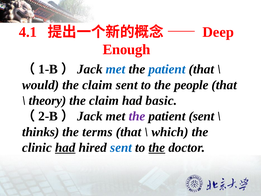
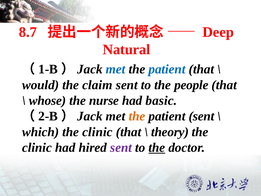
4.1: 4.1 -> 8.7
Enough: Enough -> Natural
theory: theory -> whose
claim at (104, 100): claim -> nurse
the at (137, 116) colour: purple -> orange
thinks: thinks -> which
terms at (97, 132): terms -> clinic
which: which -> theory
had at (65, 147) underline: present -> none
sent at (121, 147) colour: blue -> purple
